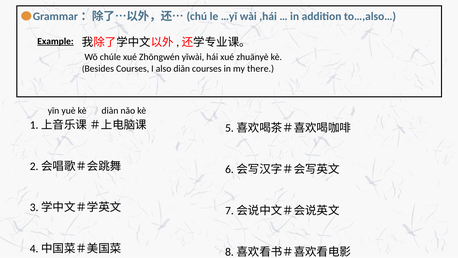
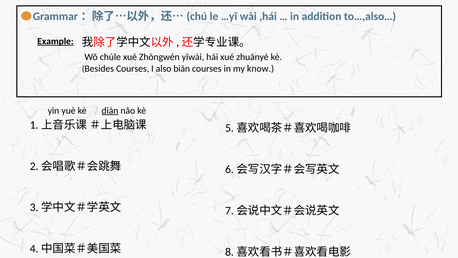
diǎn: diǎn -> biān
there: there -> know
diàn underline: none -> present
